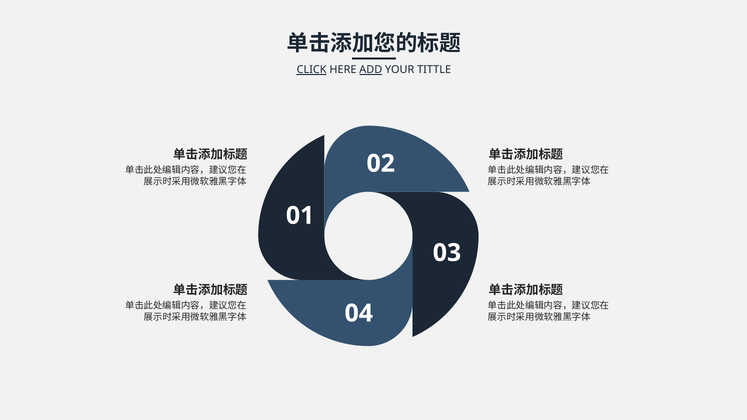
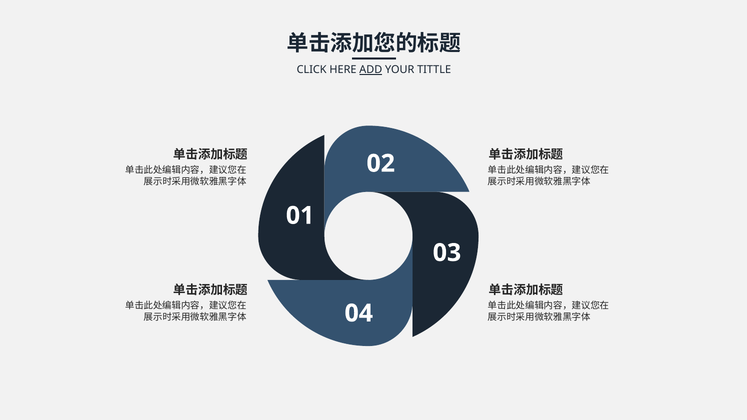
CLICK underline: present -> none
